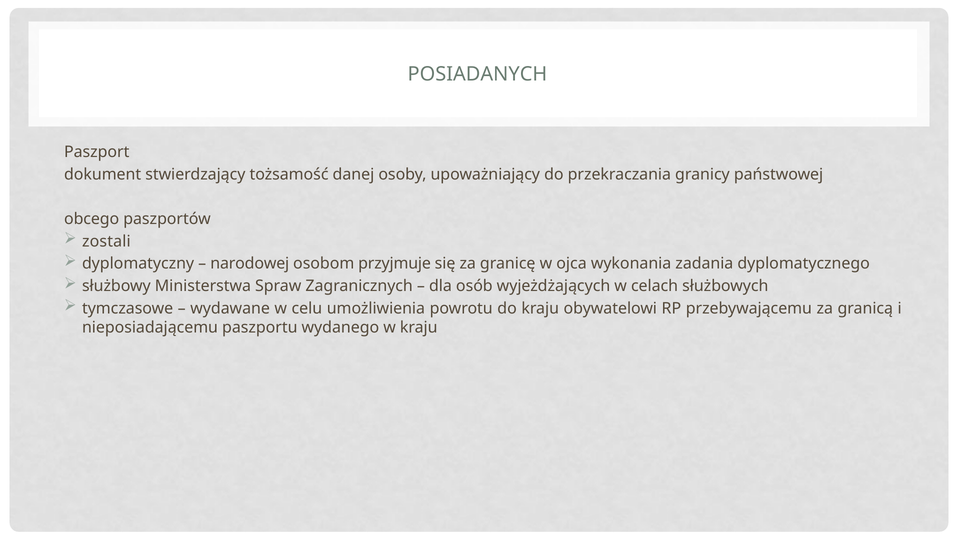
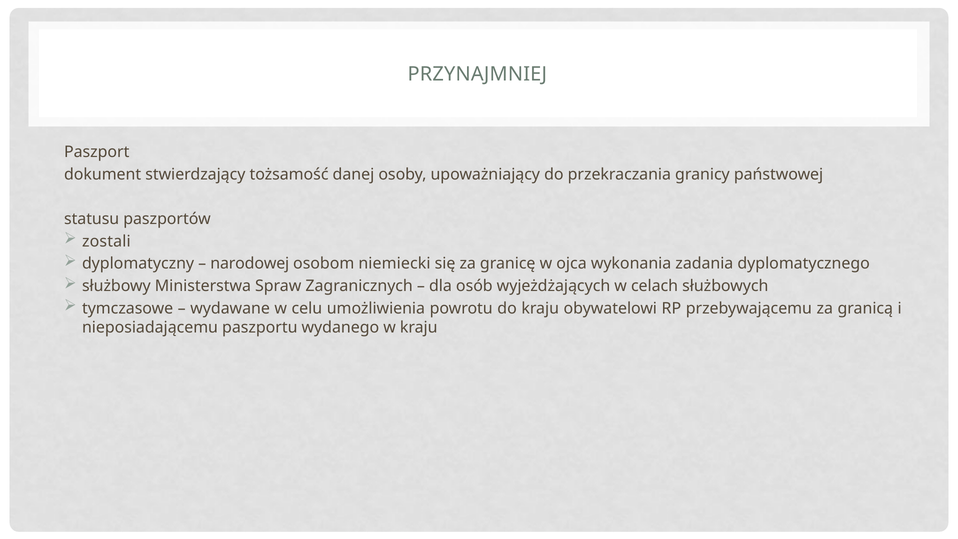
POSIADANYCH: POSIADANYCH -> PRZYNAJMNIEJ
obcego: obcego -> statusu
przyjmuje: przyjmuje -> niemiecki
